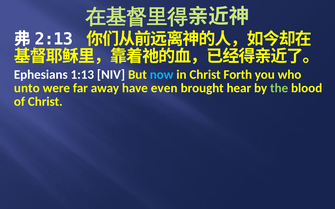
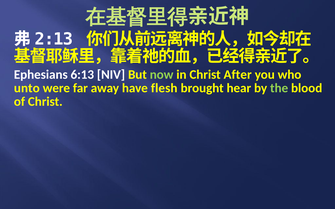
1:13: 1:13 -> 6:13
now colour: light blue -> light green
Forth: Forth -> After
even: even -> flesh
